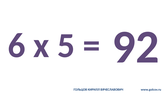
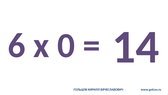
5: 5 -> 0
92: 92 -> 14
